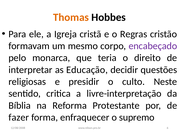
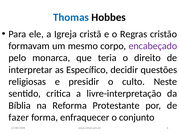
Thomas colour: orange -> blue
Educação: Educação -> Específico
supremo: supremo -> conjunto
